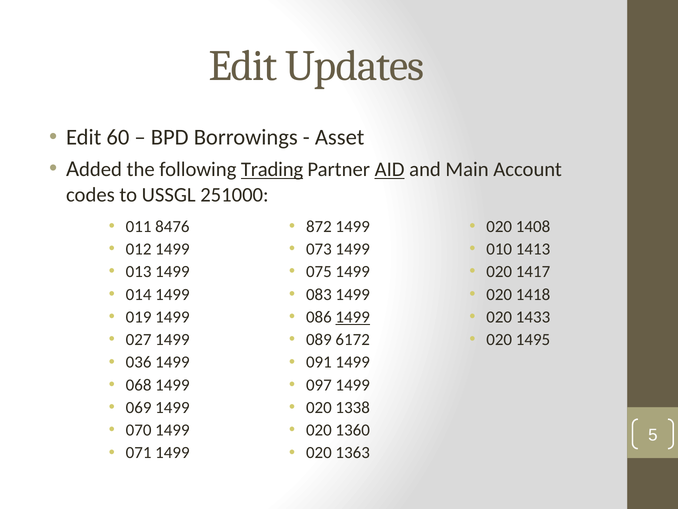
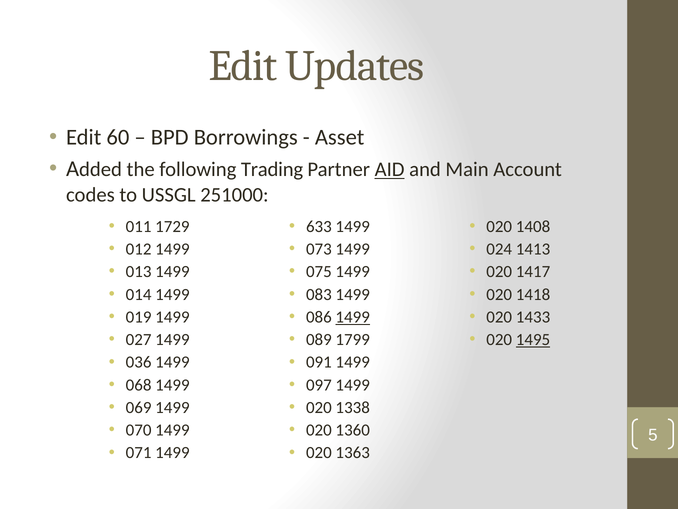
Trading underline: present -> none
8476: 8476 -> 1729
872: 872 -> 633
010: 010 -> 024
6172: 6172 -> 1799
1495 underline: none -> present
